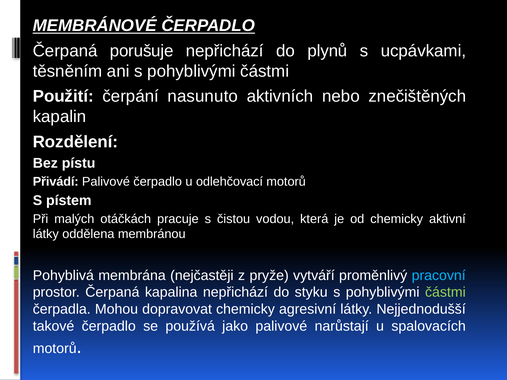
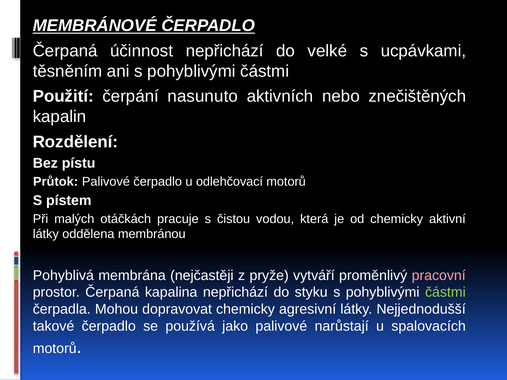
porušuje: porušuje -> účinnost
plynů: plynů -> velké
Přivádí: Přivádí -> Průtok
pracovní colour: light blue -> pink
